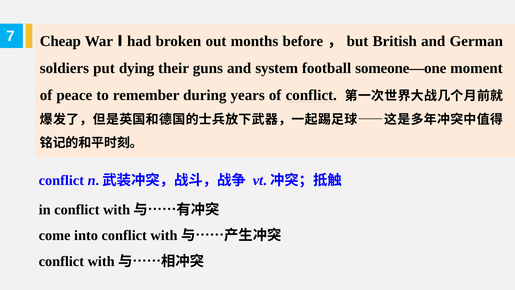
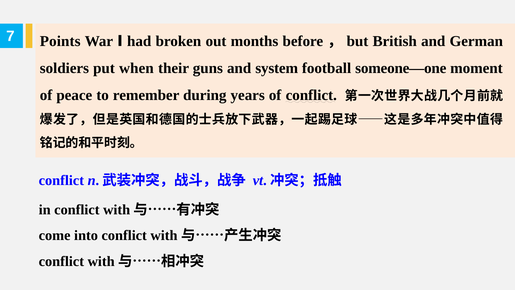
Cheap: Cheap -> Points
dying: dying -> when
